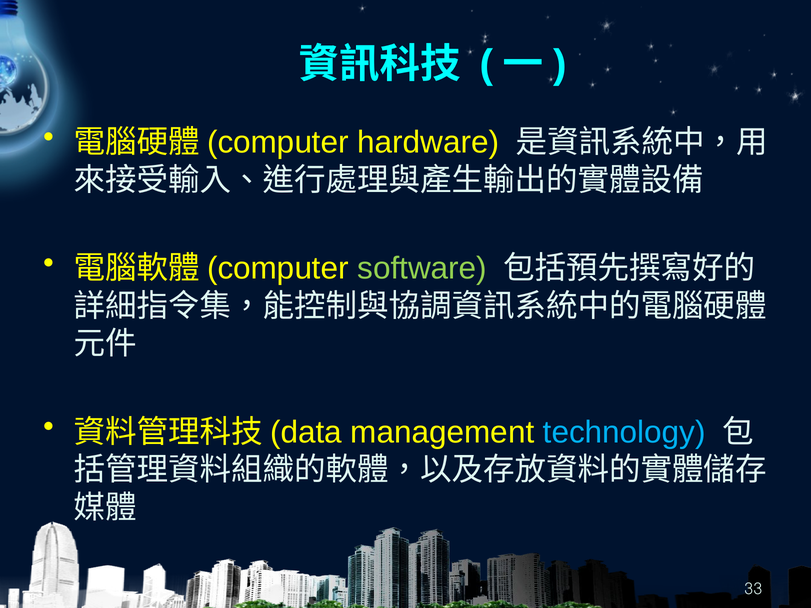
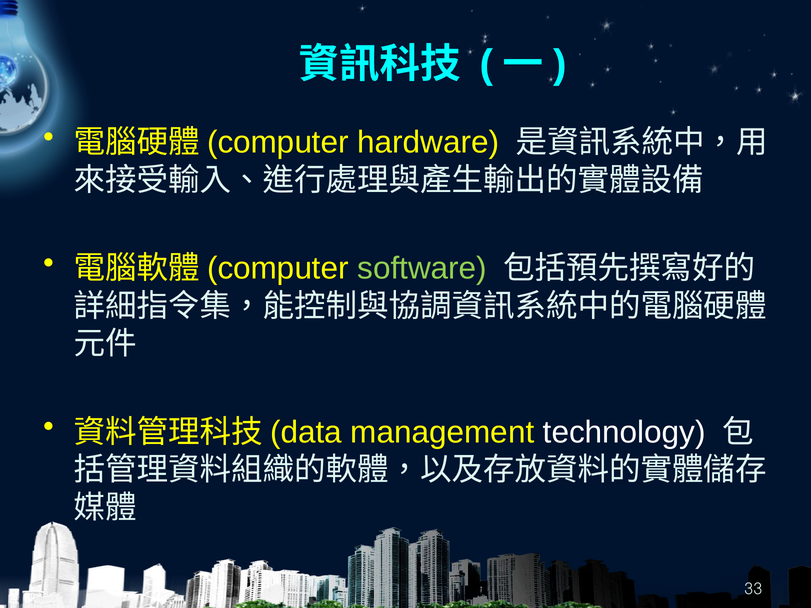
technology colour: light blue -> white
